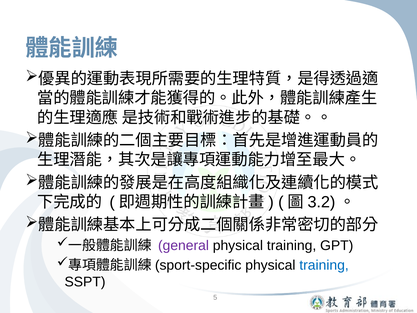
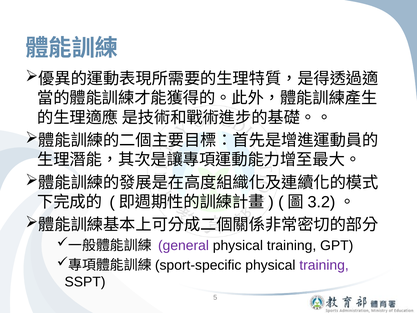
training at (324, 265) colour: blue -> purple
